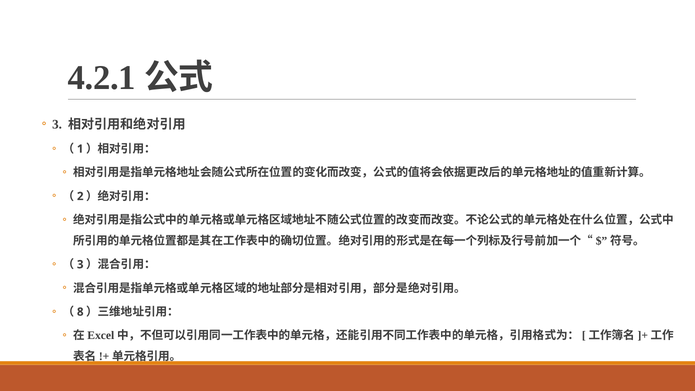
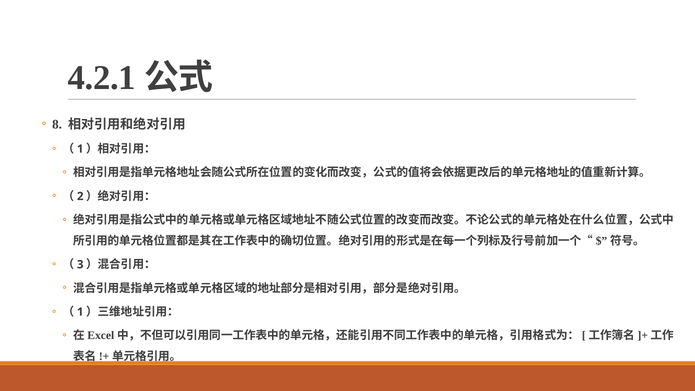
3 at (57, 124): 3 -> 8
8 at (80, 312): 8 -> 1
